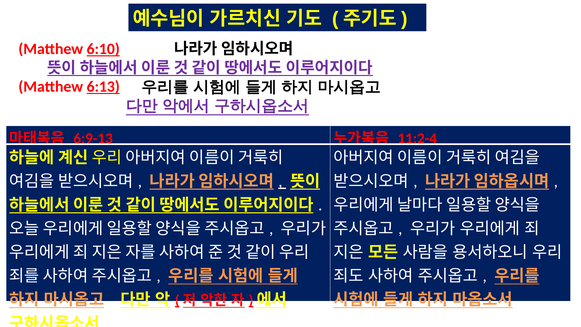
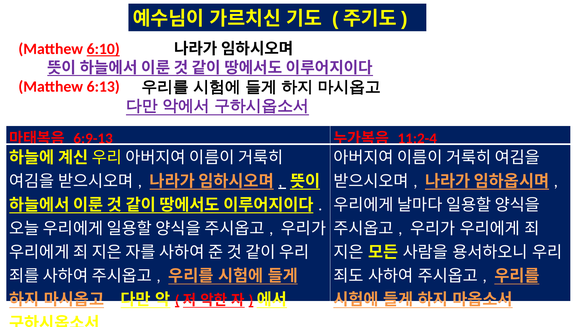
6:13 underline: present -> none
